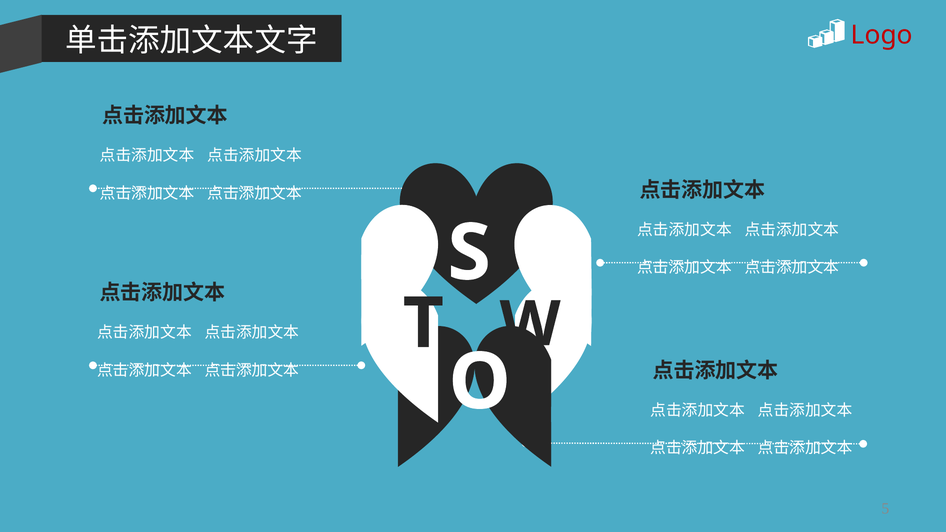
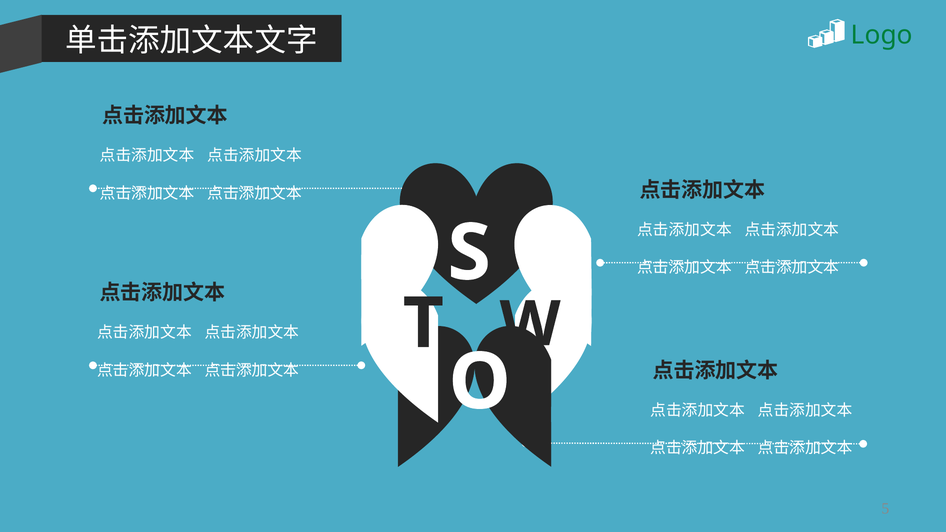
Logo colour: red -> green
